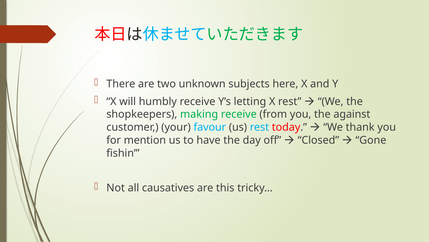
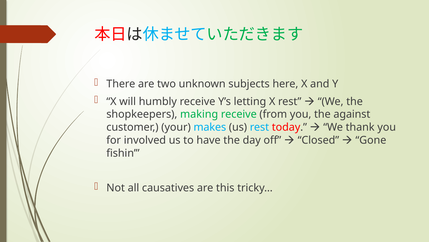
favour: favour -> makes
mention: mention -> involved
